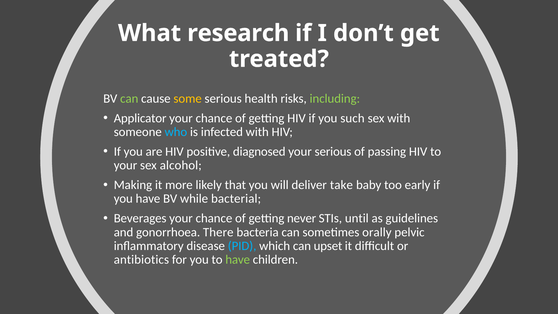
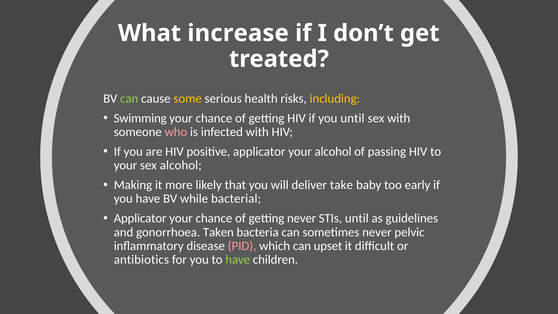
research: research -> increase
including colour: light green -> yellow
Applicator: Applicator -> Swimming
you such: such -> until
who colour: light blue -> pink
positive diagnosed: diagnosed -> applicator
your serious: serious -> alcohol
Beverages at (140, 218): Beverages -> Applicator
There: There -> Taken
sometimes orally: orally -> never
PID colour: light blue -> pink
